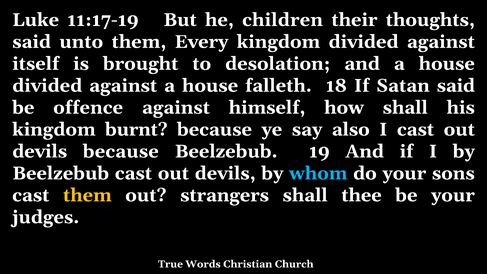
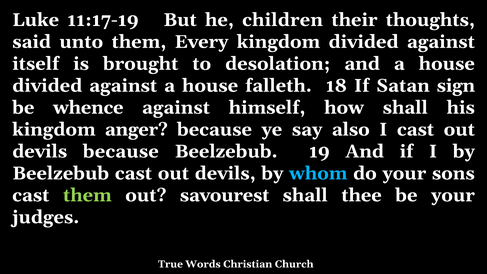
Satan said: said -> sign
offence: offence -> whence
burnt: burnt -> anger
them at (87, 195) colour: yellow -> light green
strangers: strangers -> savourest
